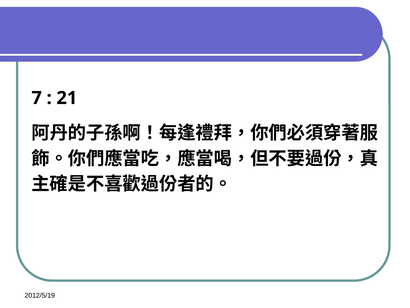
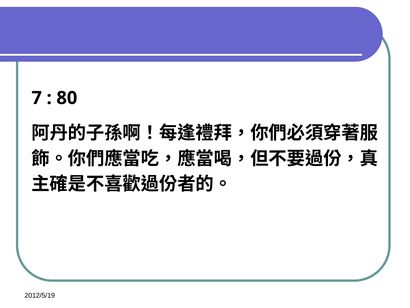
21: 21 -> 80
